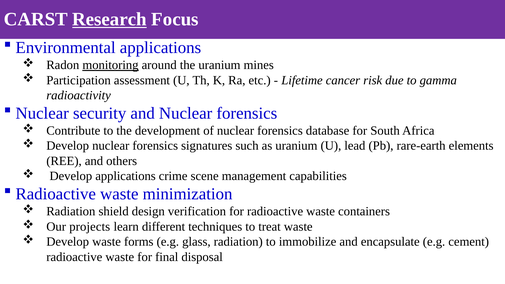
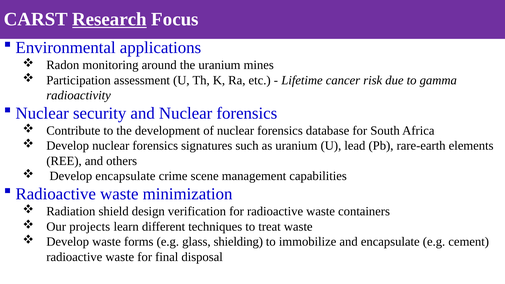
monitoring underline: present -> none
Develop applications: applications -> encapsulate
glass radiation: radiation -> shielding
